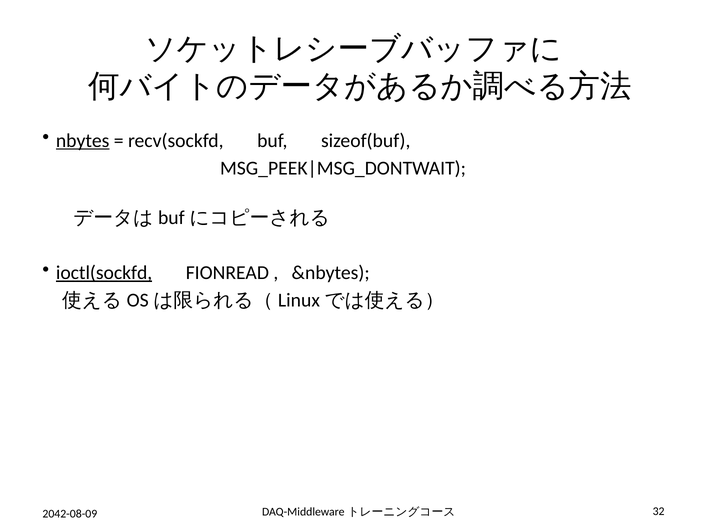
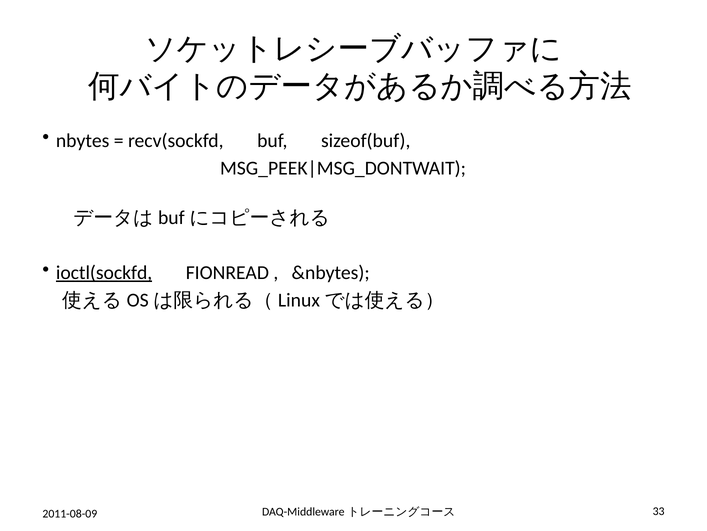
nbytes underline: present -> none
2042-08-09: 2042-08-09 -> 2011-08-09
32: 32 -> 33
